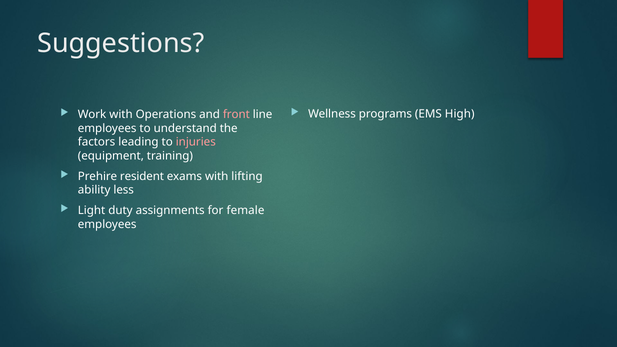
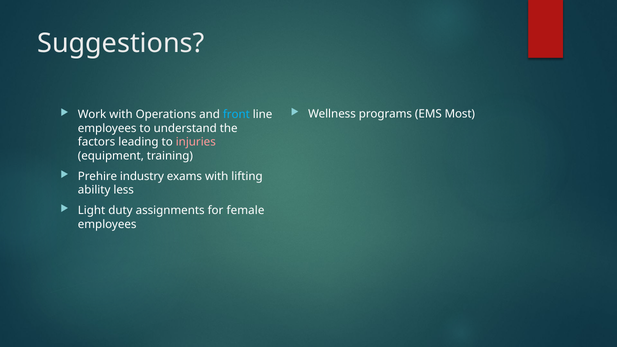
High: High -> Most
front colour: pink -> light blue
resident: resident -> industry
